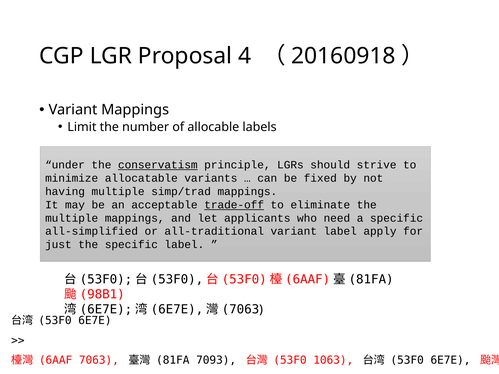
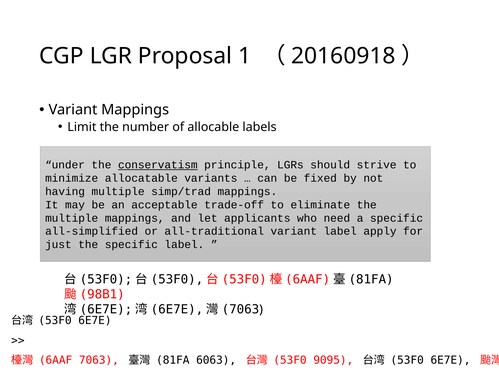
4: 4 -> 1
trade-off underline: present -> none
7093: 7093 -> 6063
1063: 1063 -> 9095
